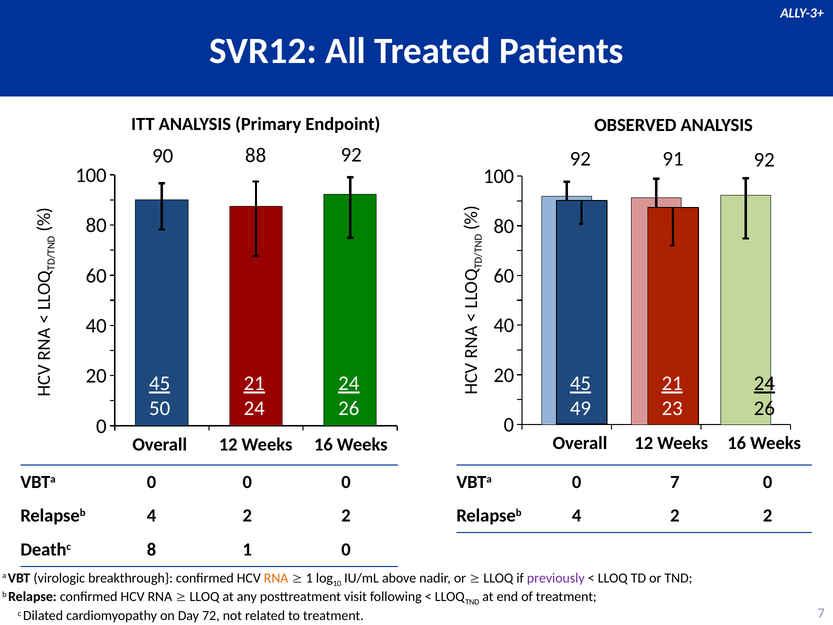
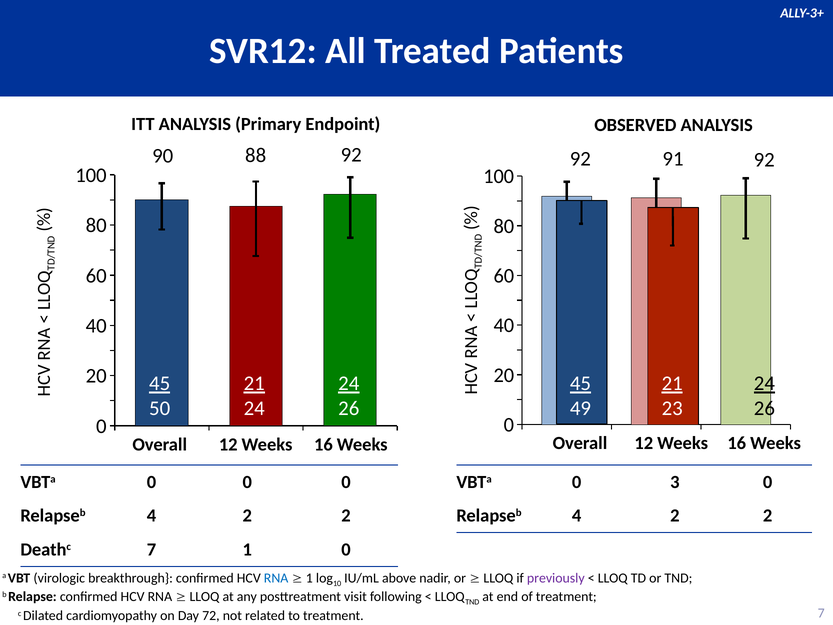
0 7: 7 -> 3
Deathc 8: 8 -> 7
RNA at (276, 578) colour: orange -> blue
